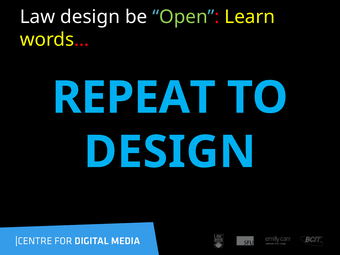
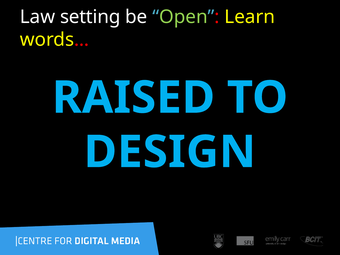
Law design: design -> setting
REPEAT: REPEAT -> RAISED
